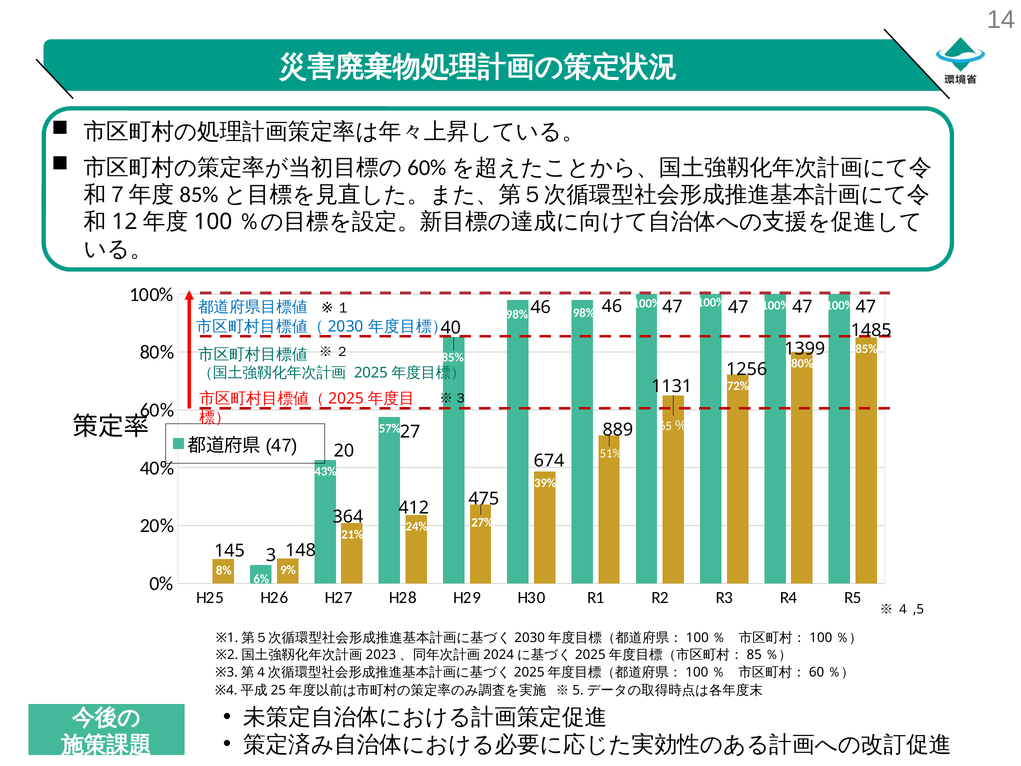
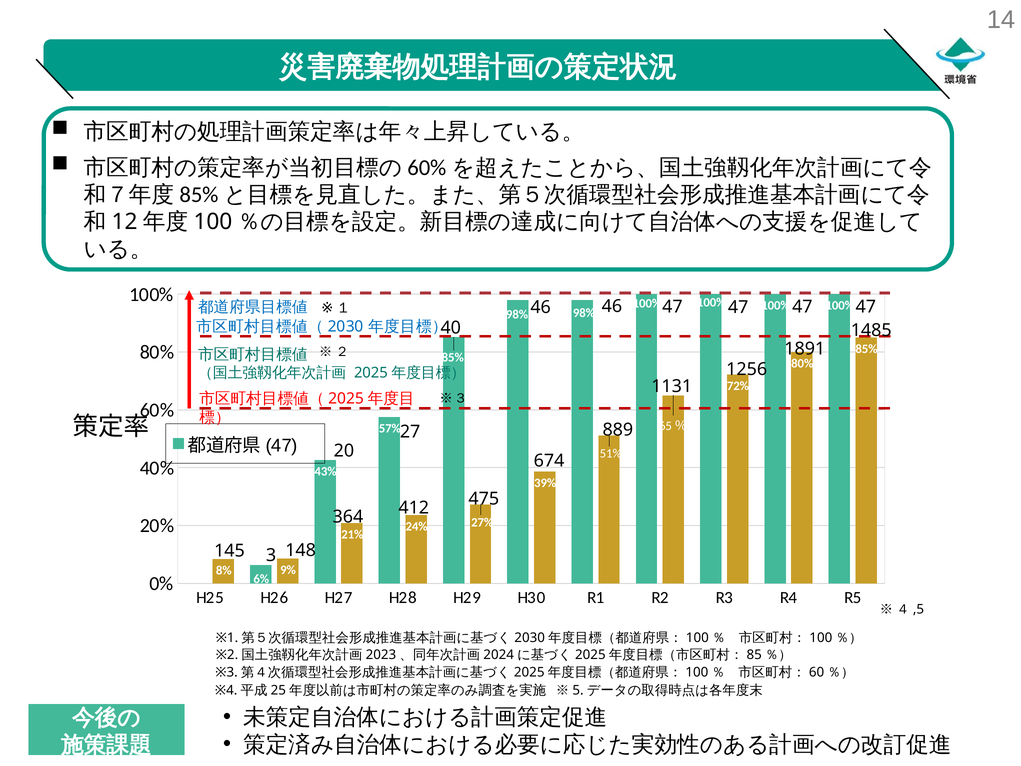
1399: 1399 -> 1891
